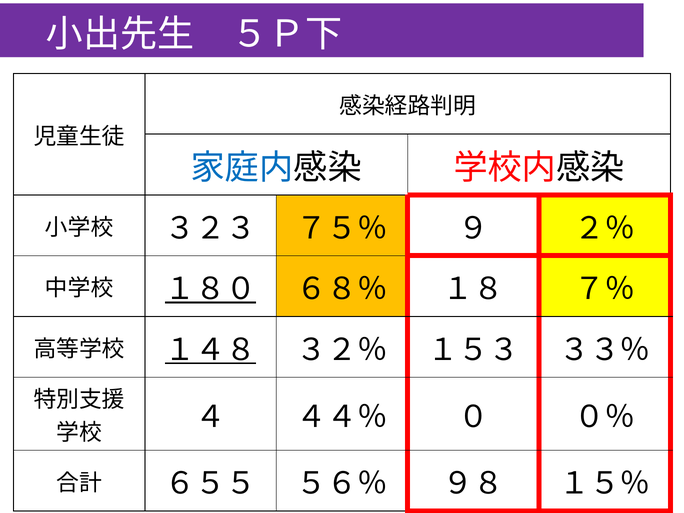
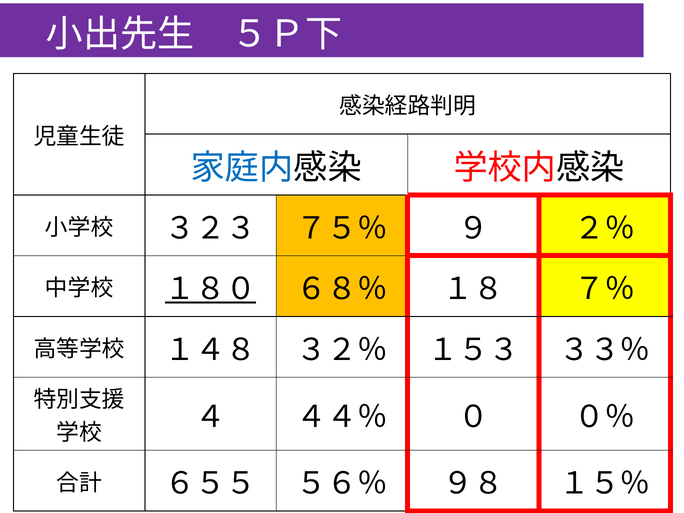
１４８ underline: present -> none
